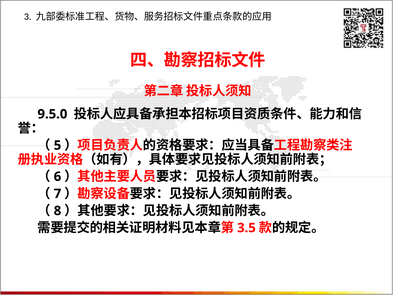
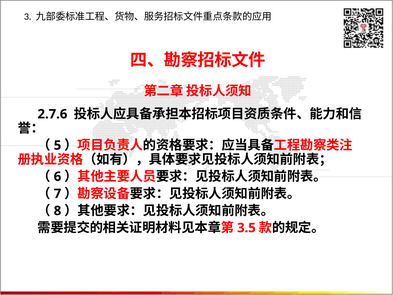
9.5.0: 9.5.0 -> 2.7.6
